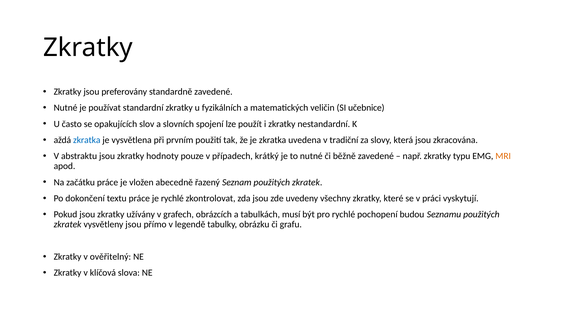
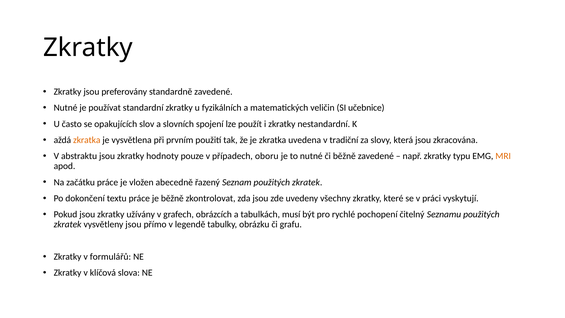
zkratka at (87, 140) colour: blue -> orange
krátký: krátký -> oboru
je rychlé: rychlé -> běžně
budou: budou -> čitelný
ověřitelný: ověřitelný -> formulářů
